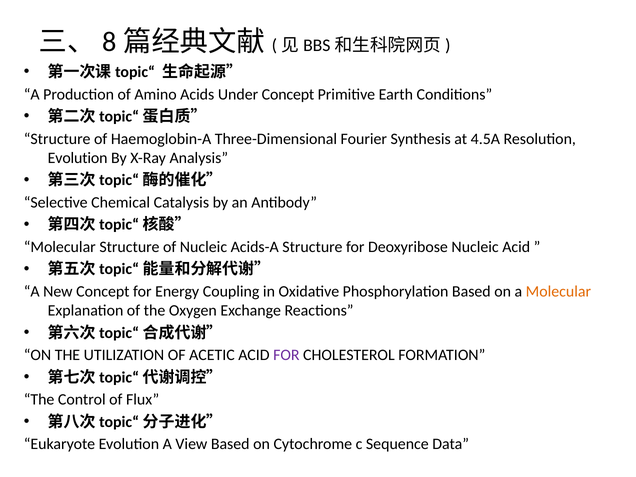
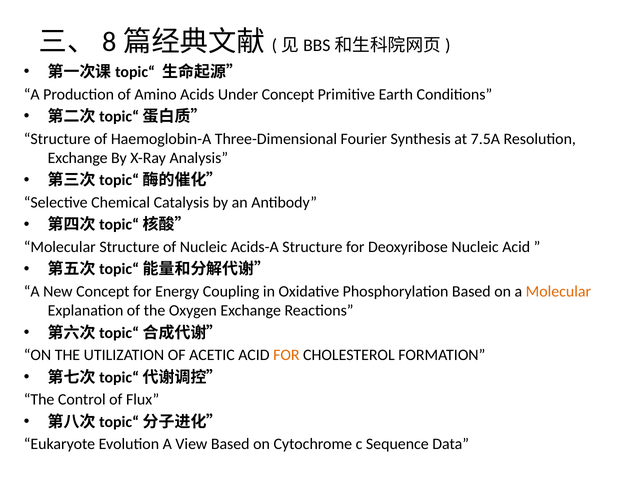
4.5A: 4.5A -> 7.5A
Evolution at (78, 158): Evolution -> Exchange
FOR at (286, 355) colour: purple -> orange
